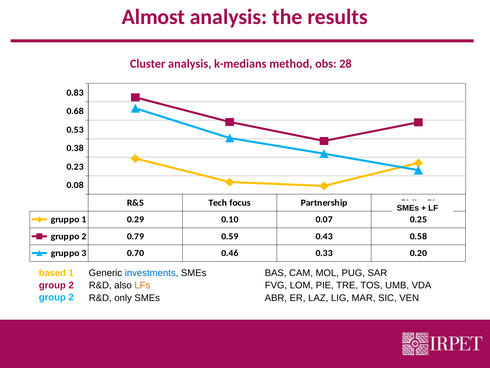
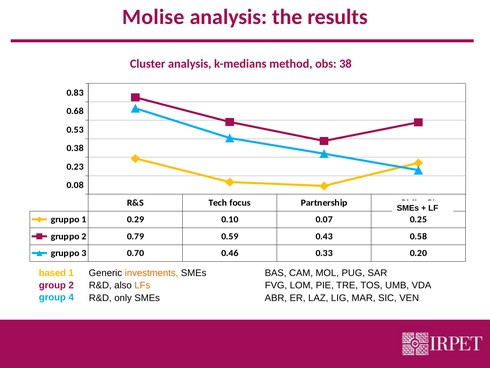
Almost: Almost -> Molise
28: 28 -> 38
investments colour: blue -> orange
2 at (71, 297): 2 -> 4
